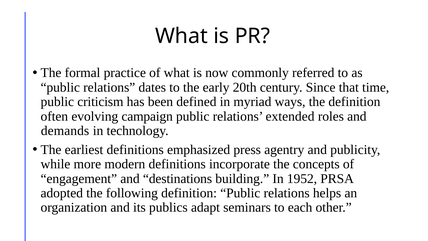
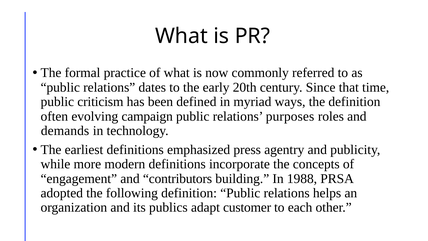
extended: extended -> purposes
destinations: destinations -> contributors
1952: 1952 -> 1988
seminars: seminars -> customer
